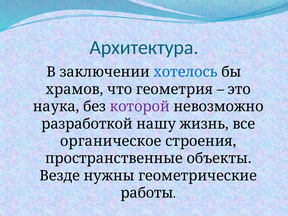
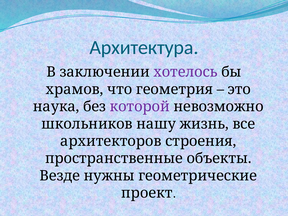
хотелось colour: blue -> purple
разработкой: разработкой -> школьников
органическое: органическое -> архитекторов
работы: работы -> проект
